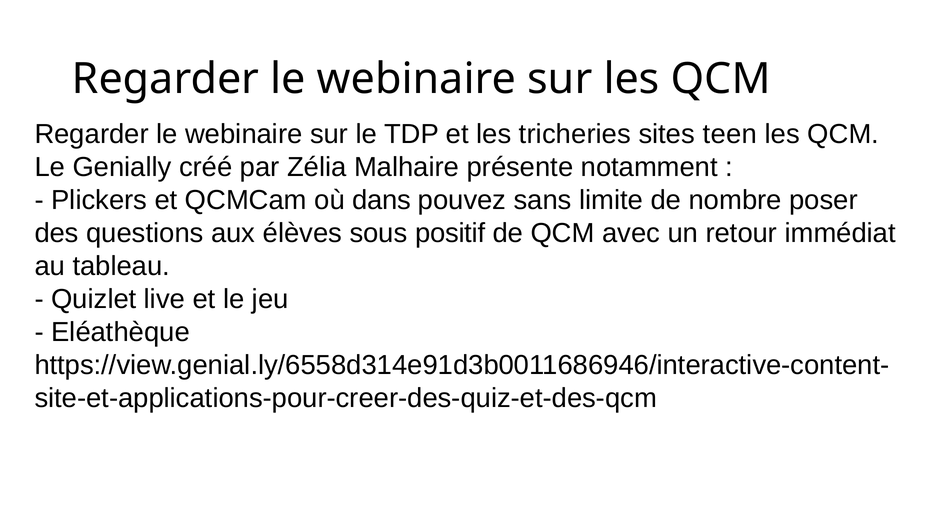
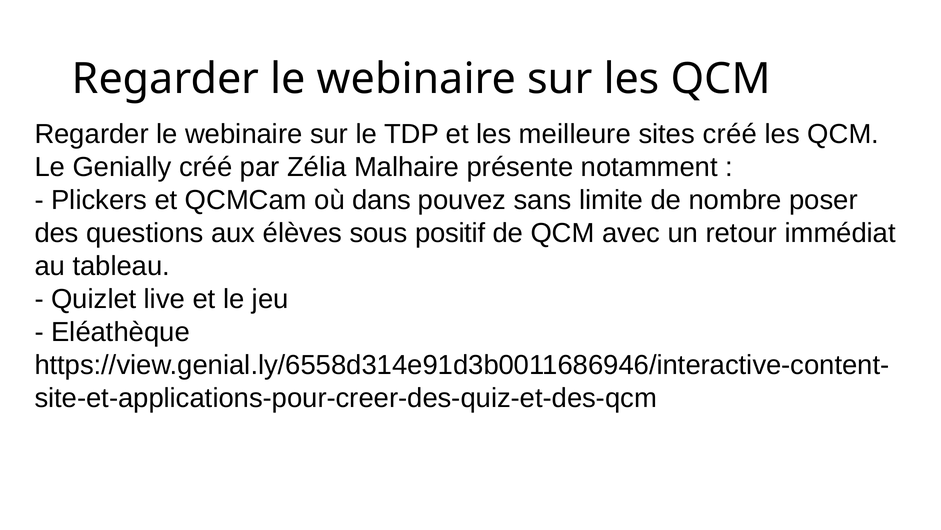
tricheries: tricheries -> meilleure
sites teen: teen -> créé
